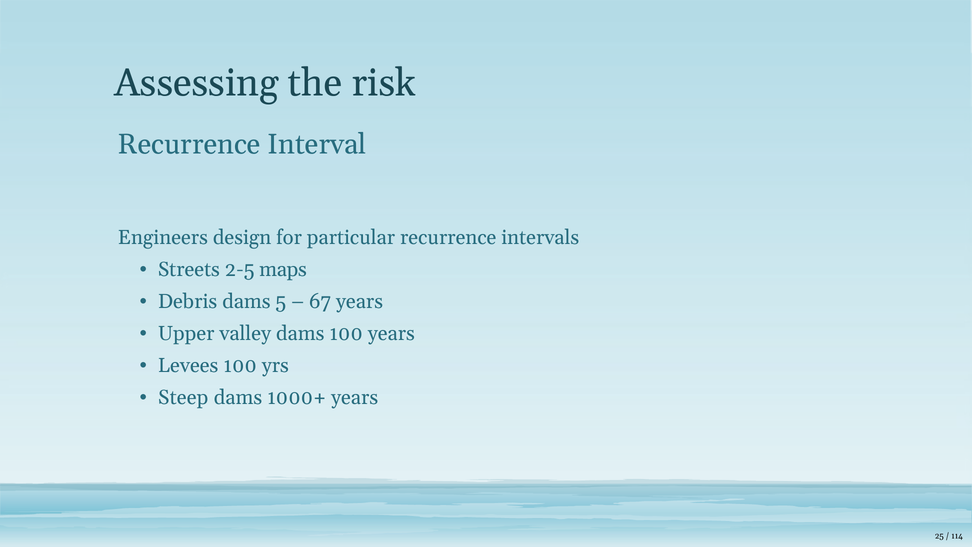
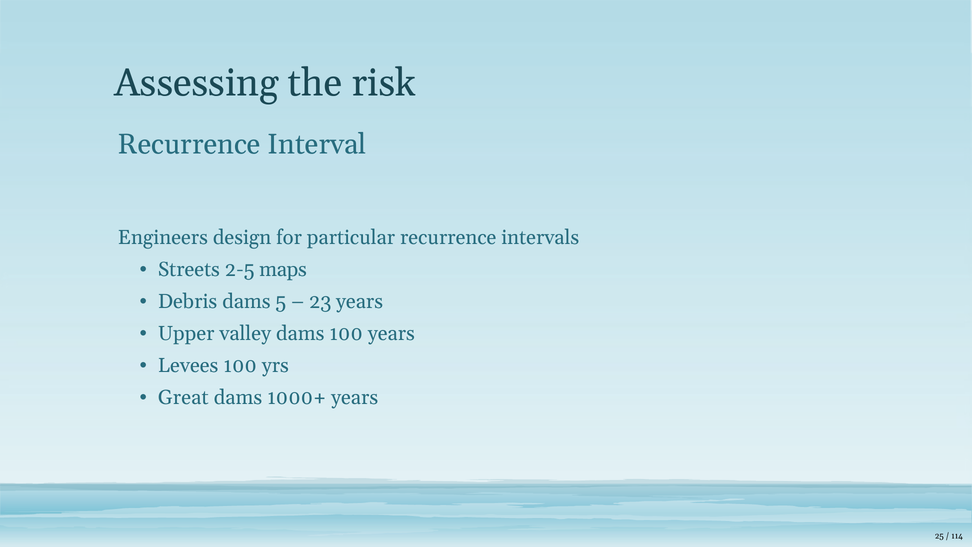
67: 67 -> 23
Steep: Steep -> Great
